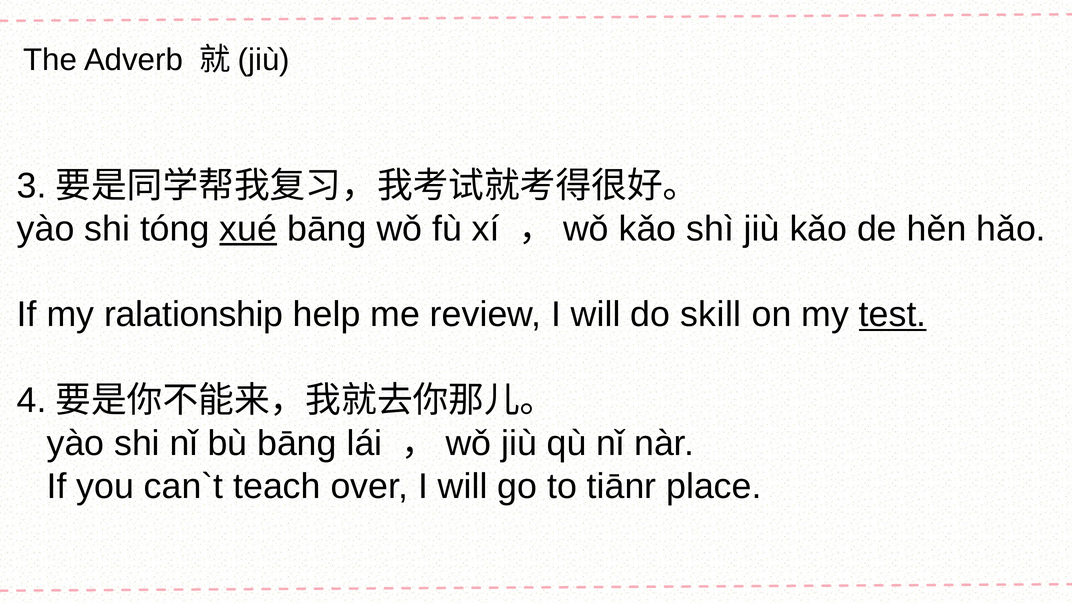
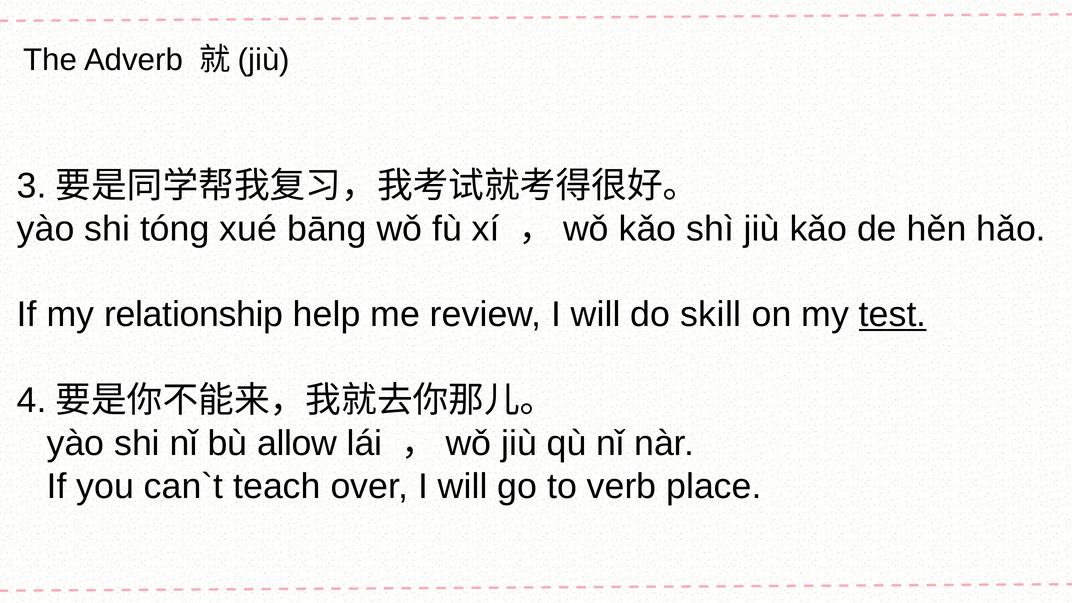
xué underline: present -> none
ralationship: ralationship -> relationship
bù bāng: bāng -> allow
tiānr: tiānr -> verb
